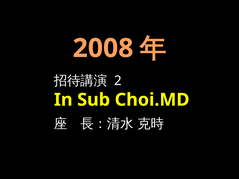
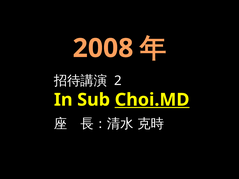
Choi.MD underline: none -> present
